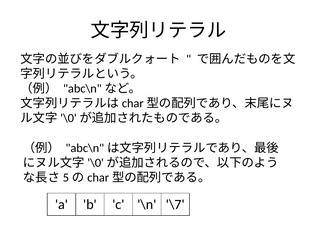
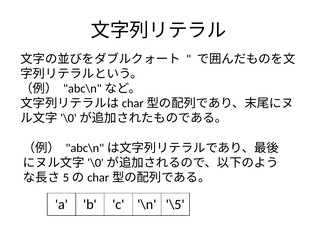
\7: \7 -> \5
